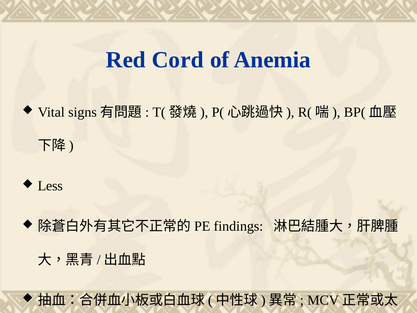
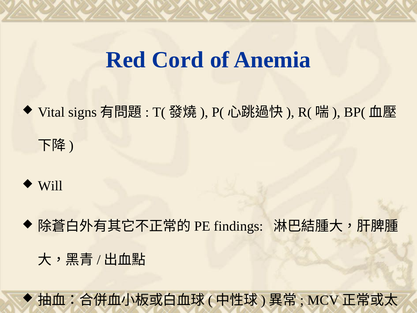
Less: Less -> Will
